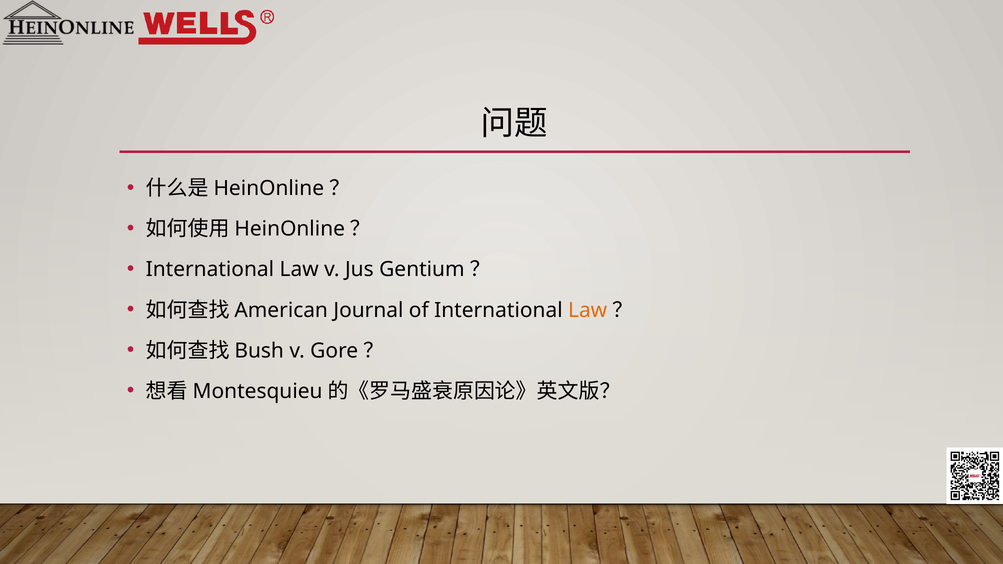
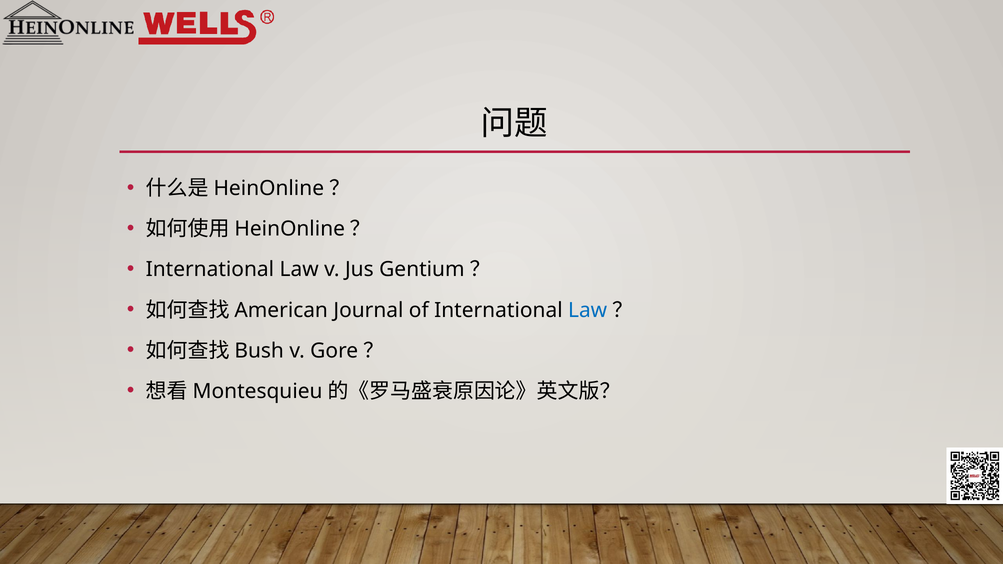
Law at (588, 310) colour: orange -> blue
